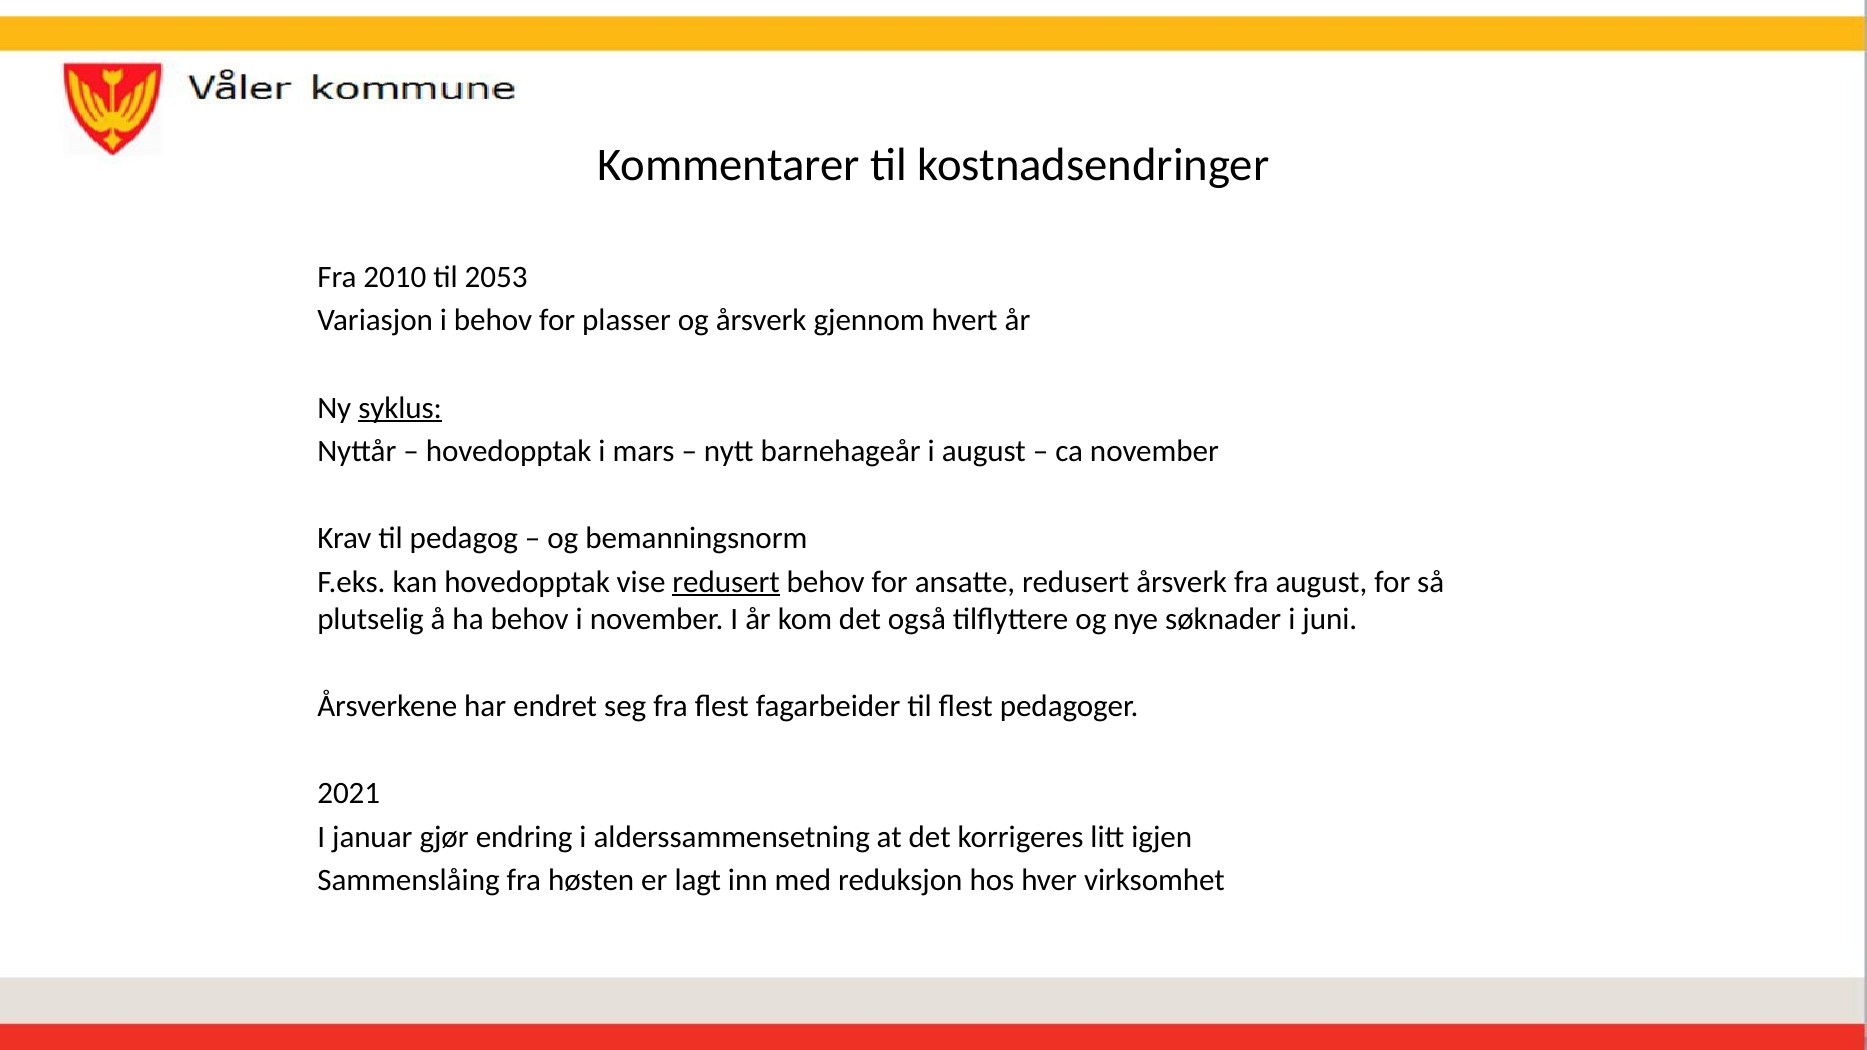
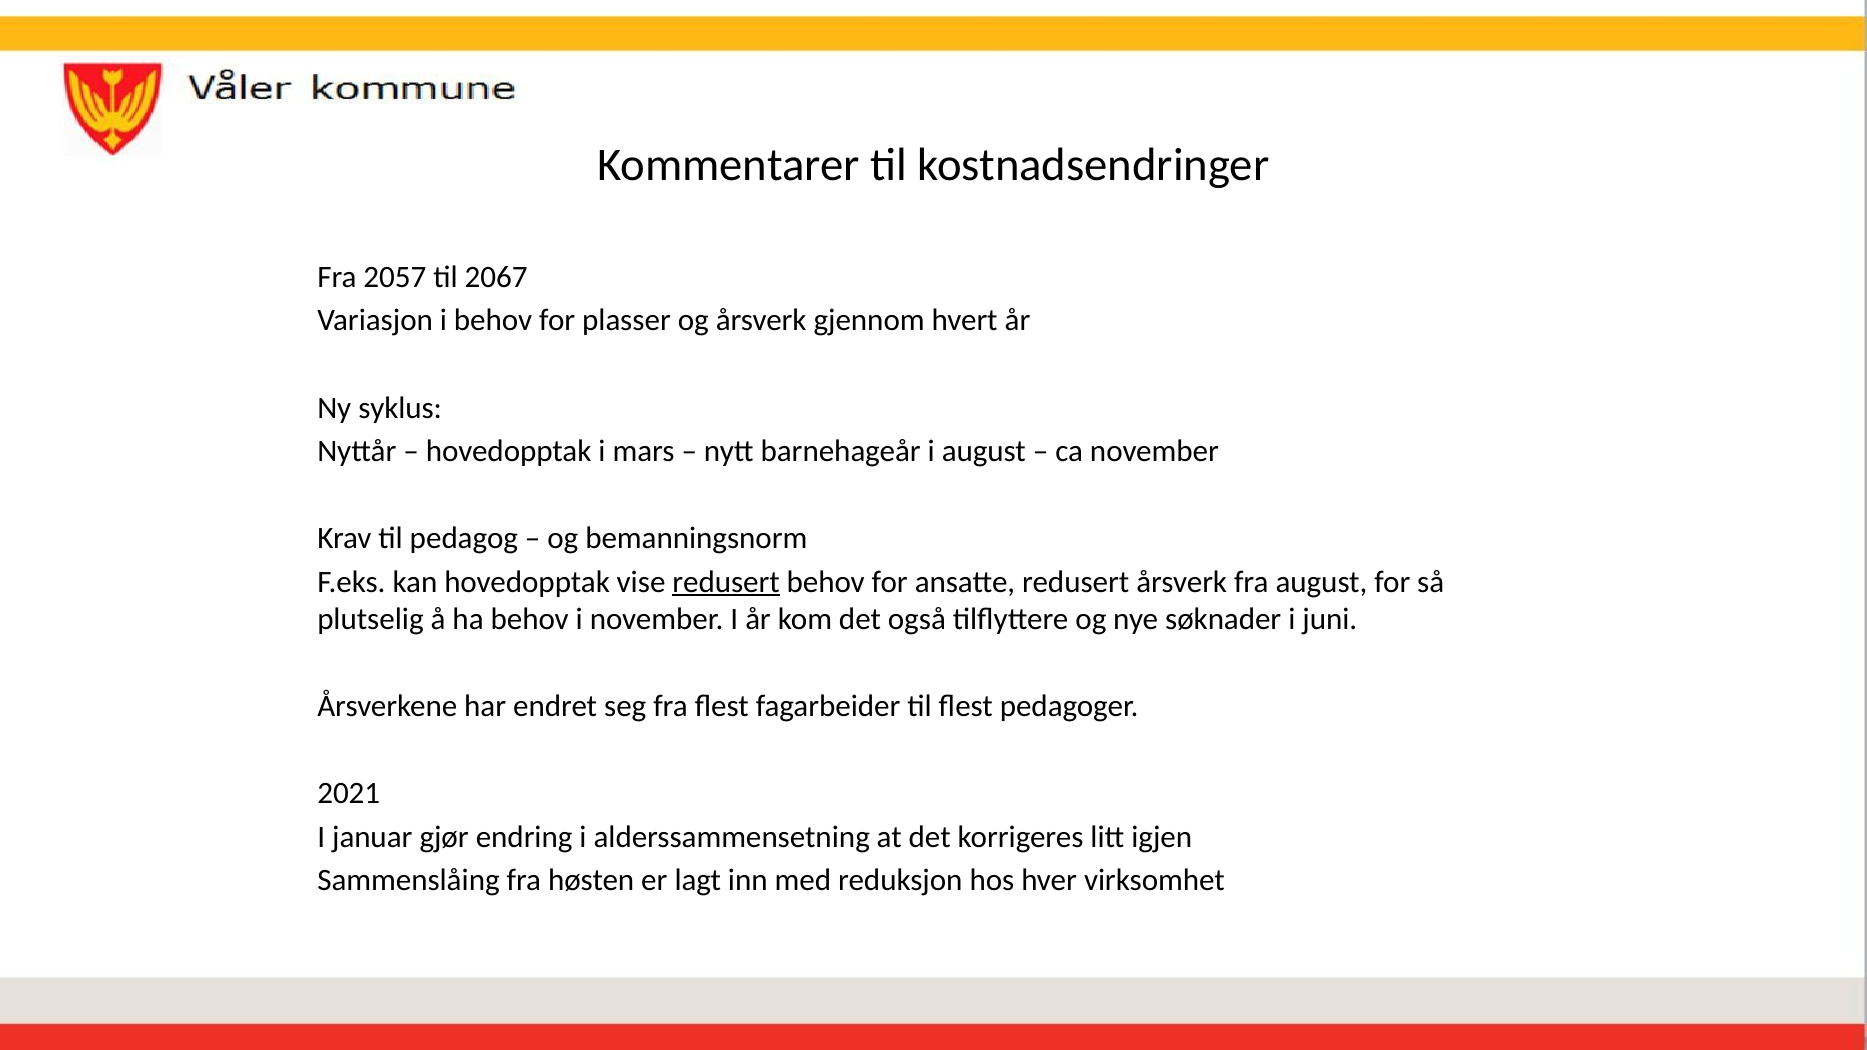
2010: 2010 -> 2057
2053: 2053 -> 2067
syklus underline: present -> none
